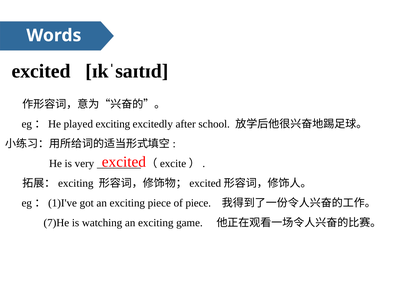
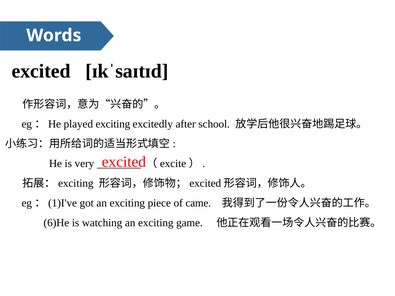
of piece: piece -> came
7)He: 7)He -> 6)He
